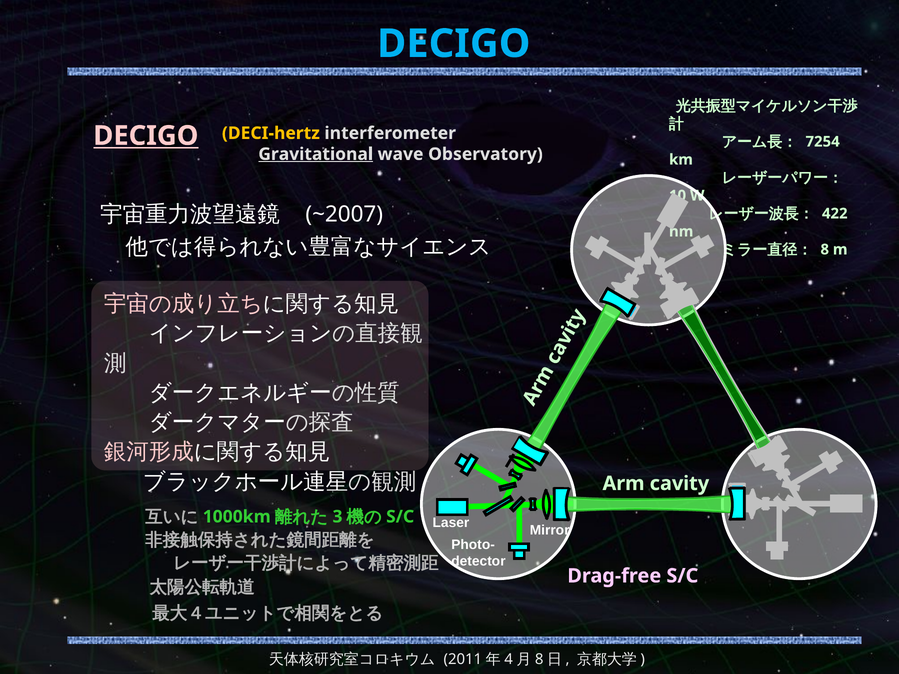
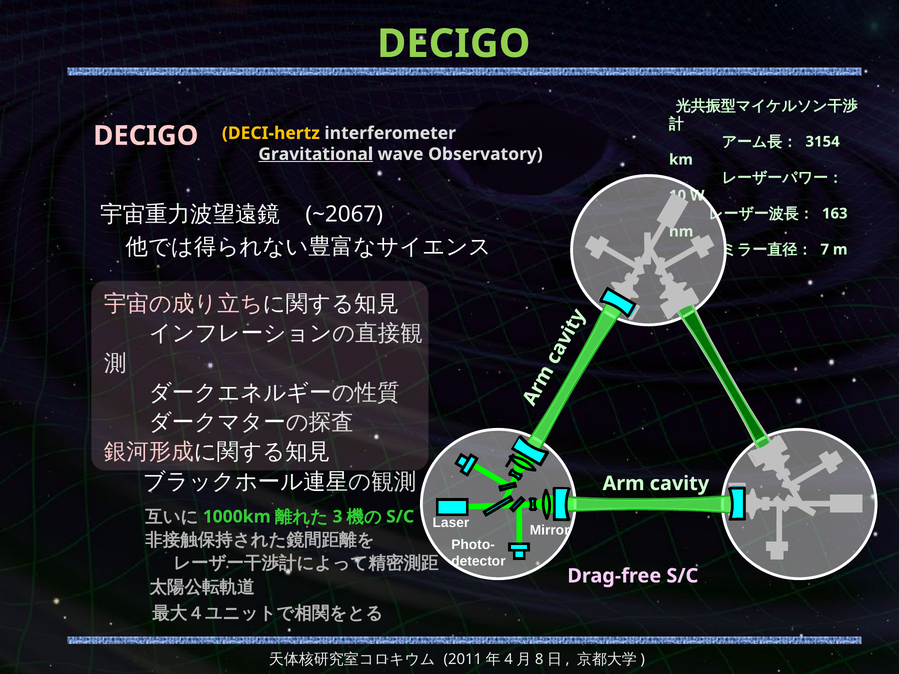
DECIGO at (454, 44) colour: light blue -> light green
DECIGO at (146, 136) underline: present -> none
7254: 7254 -> 3154
~2007: ~2007 -> ~2067
422: 422 -> 163
8: 8 -> 7
